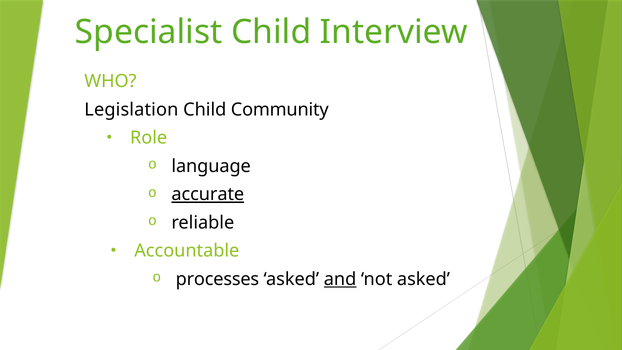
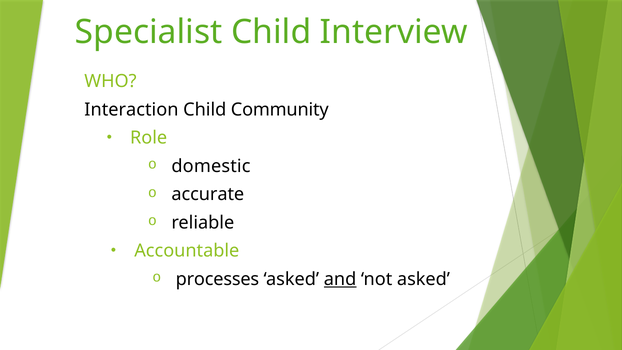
Legislation: Legislation -> Interaction
language: language -> domestic
accurate underline: present -> none
